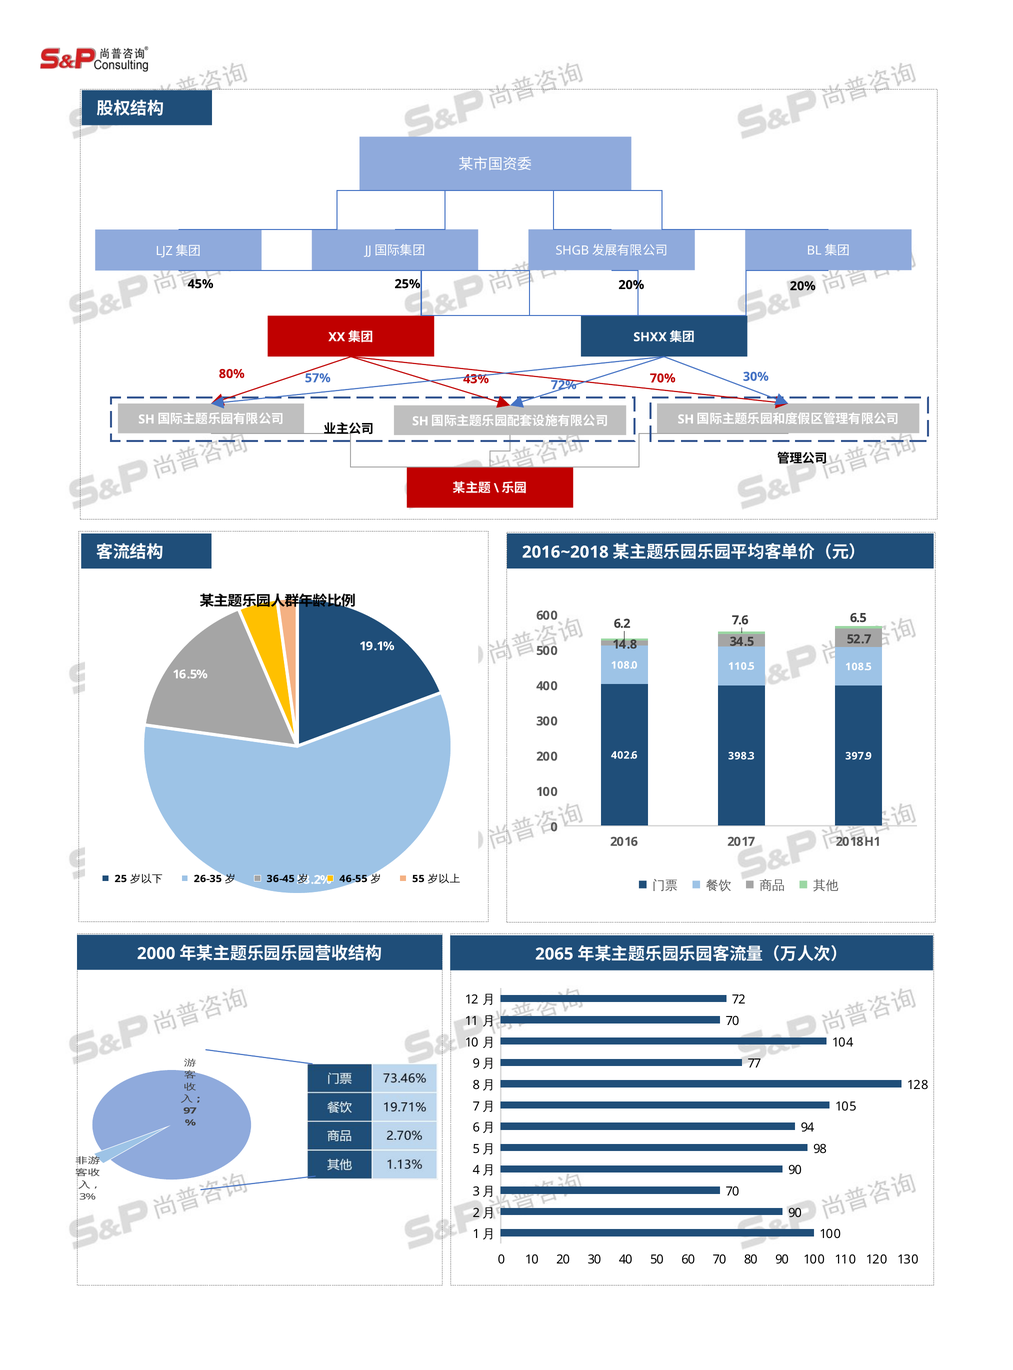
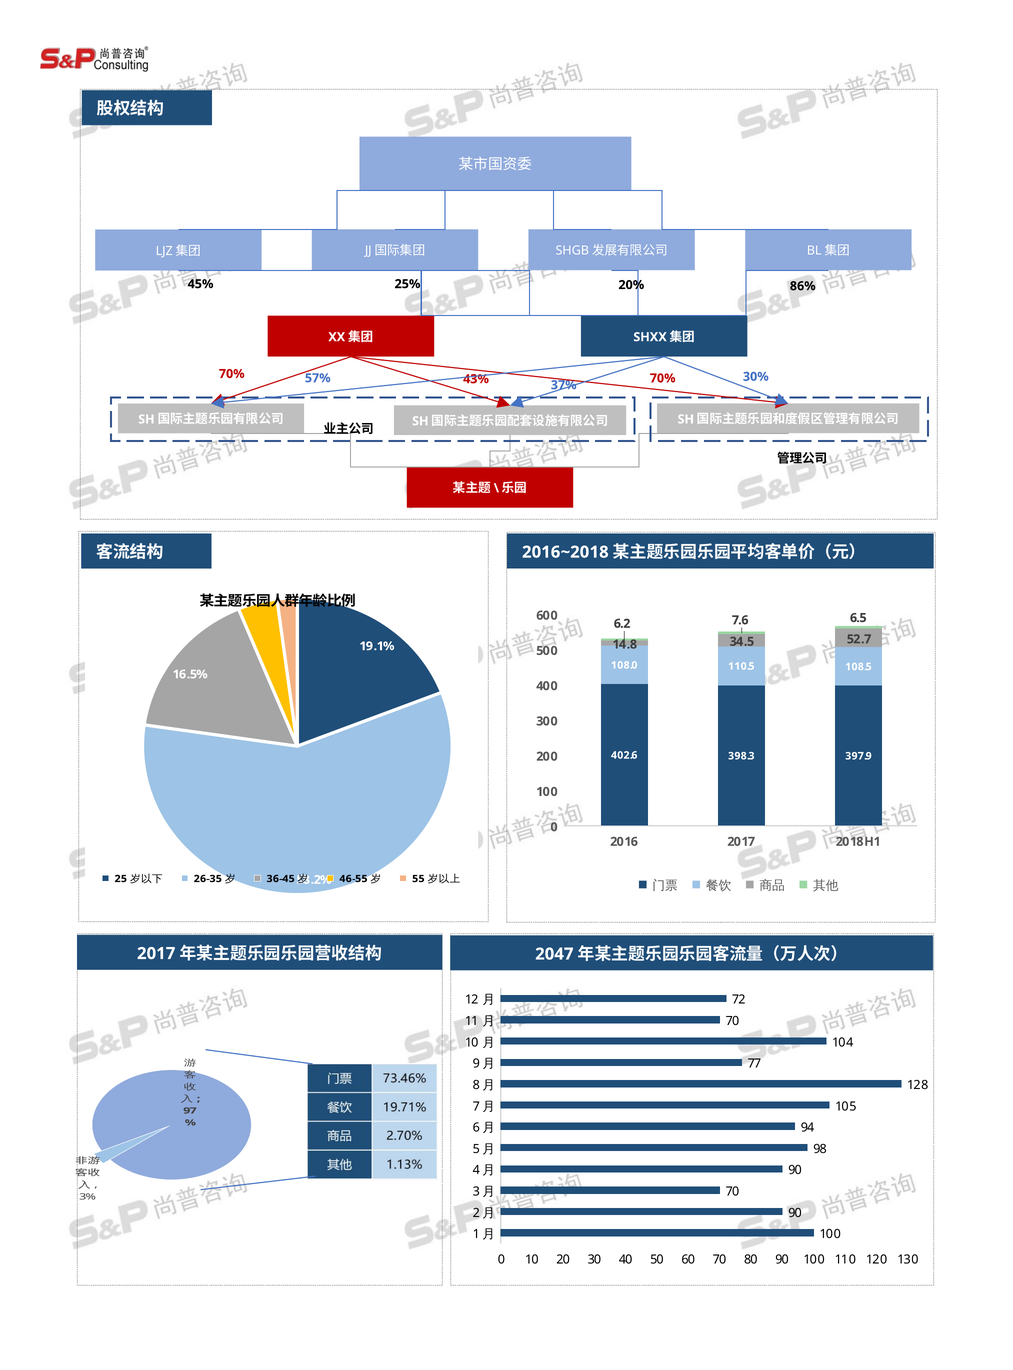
20% 20%: 20% -> 86%
80% at (232, 374): 80% -> 70%
72%: 72% -> 37%
2000 at (156, 954): 2000 -> 2017
2065: 2065 -> 2047
